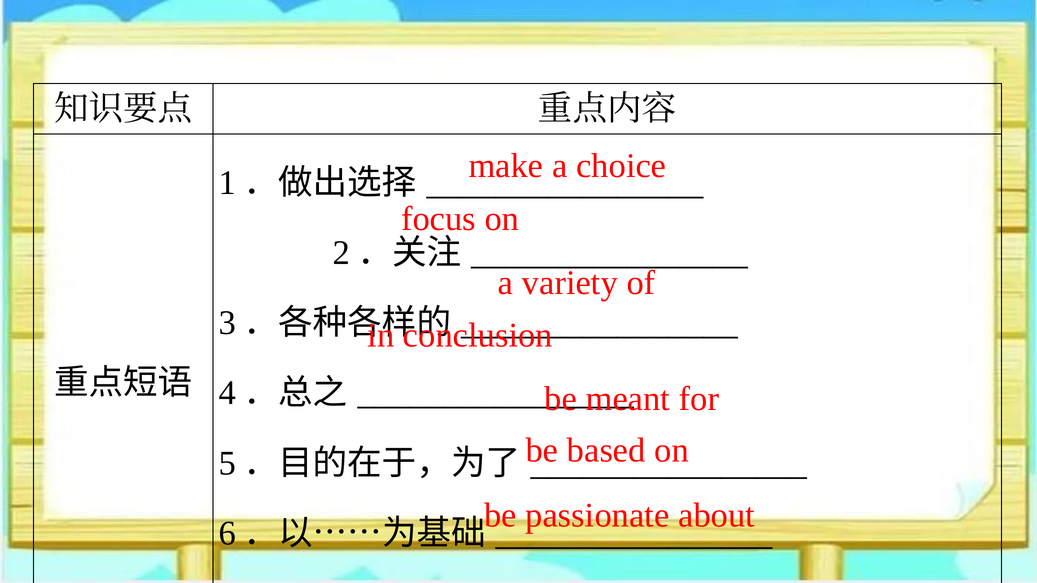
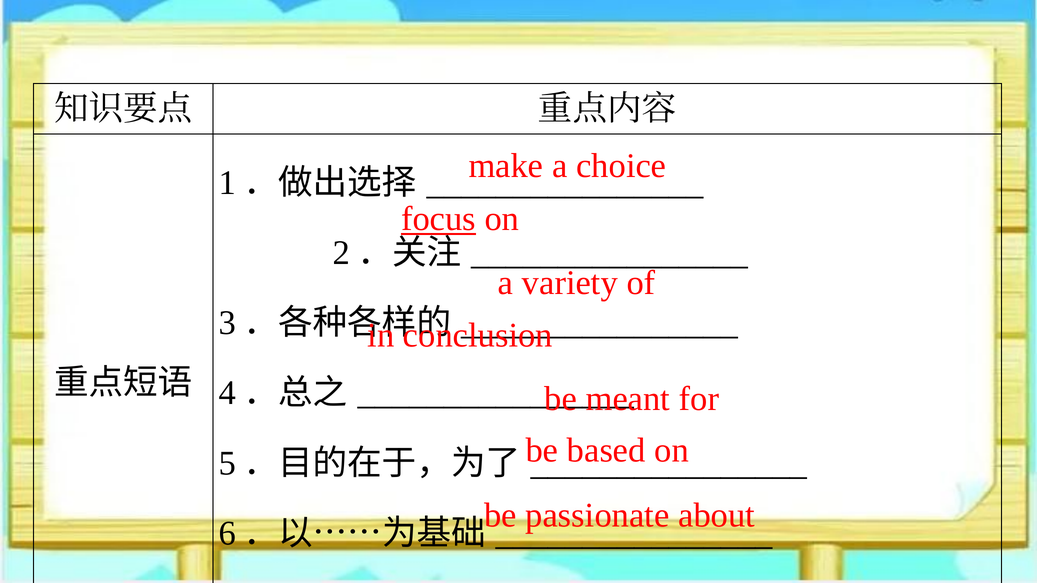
focus underline: none -> present
